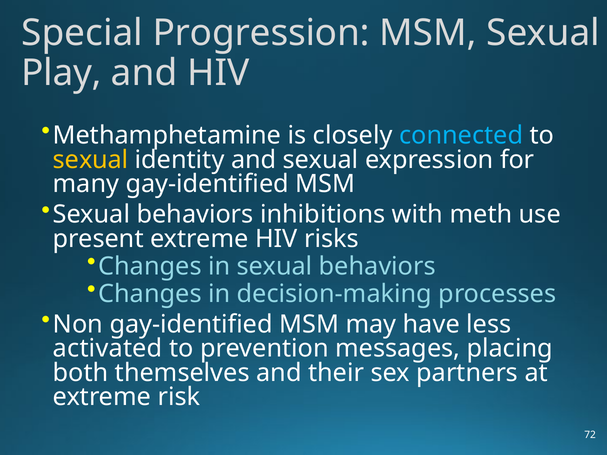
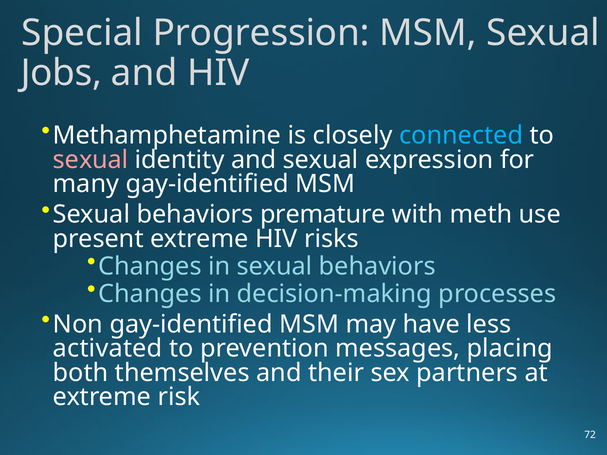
Play: Play -> Jobs
sexual at (91, 160) colour: yellow -> pink
inhibitions: inhibitions -> premature
